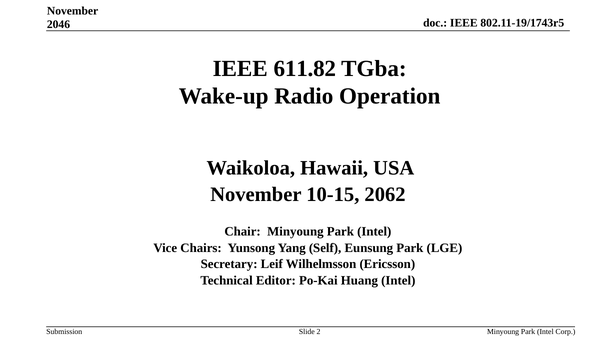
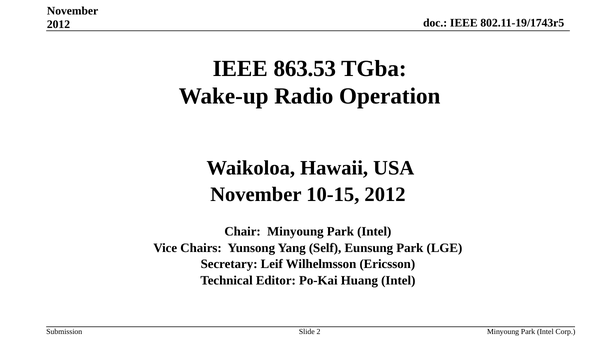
2046 at (58, 25): 2046 -> 2012
611.82: 611.82 -> 863.53
10-15 2062: 2062 -> 2012
